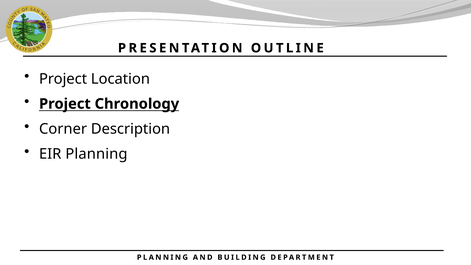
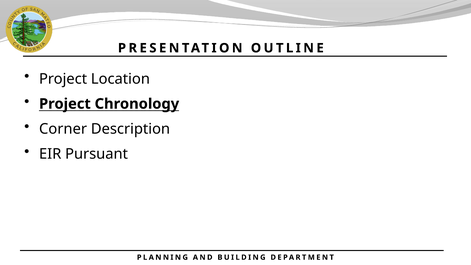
EIR Planning: Planning -> Pursuant
